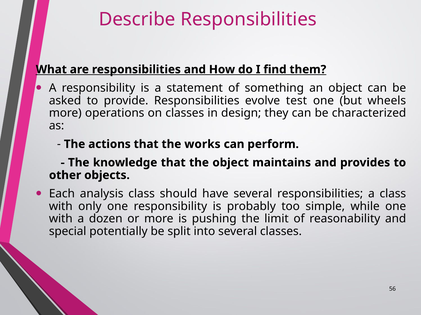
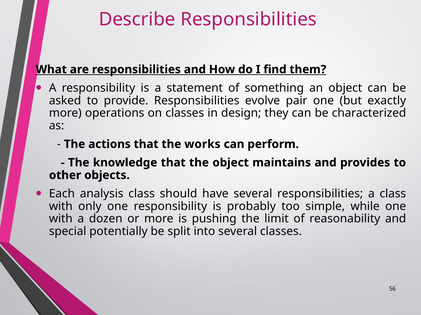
test: test -> pair
wheels: wheels -> exactly
